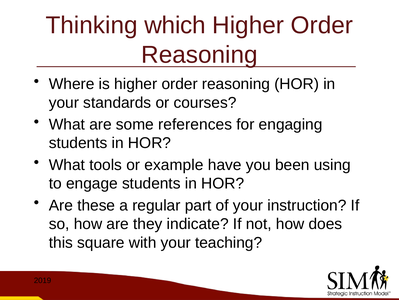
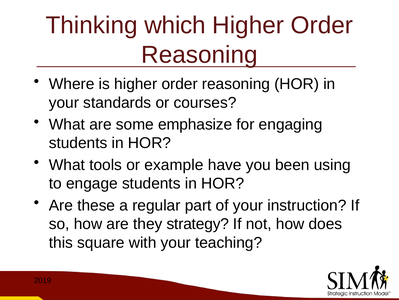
references: references -> emphasize
indicate: indicate -> strategy
